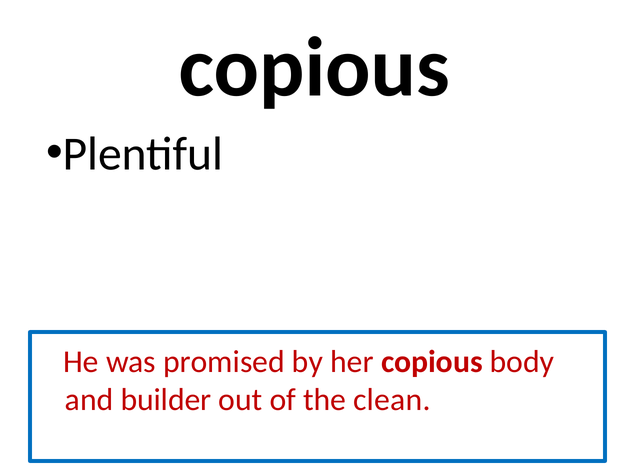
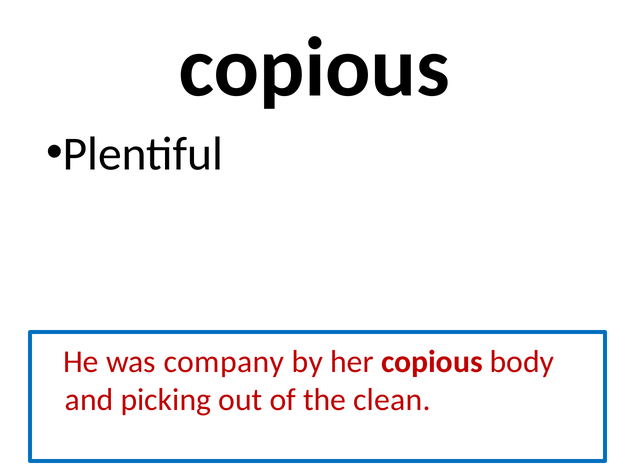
promised: promised -> company
builder: builder -> picking
